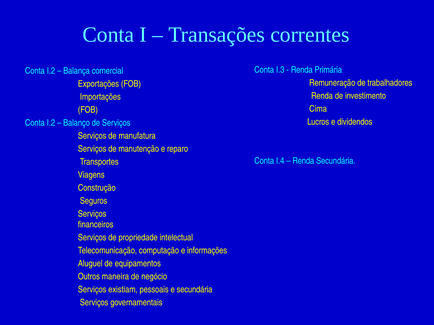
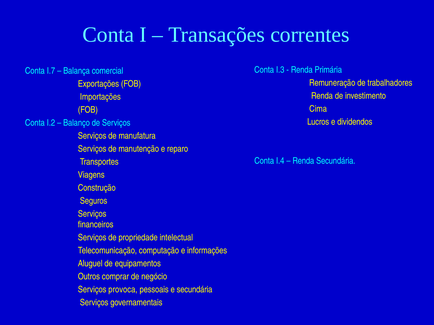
I.2 at (51, 71): I.2 -> I.7
maneira: maneira -> comprar
existiam: existiam -> provoca
